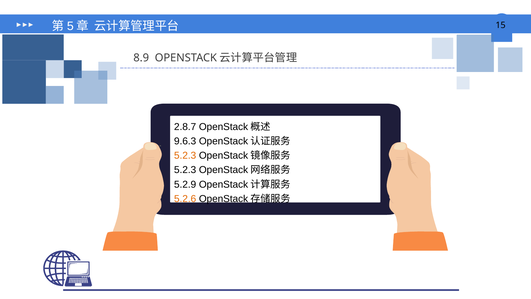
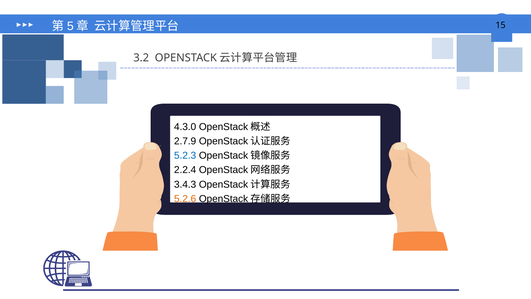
8.9: 8.9 -> 3.2
2.8.7: 2.8.7 -> 4.3.0
9.6.3: 9.6.3 -> 2.7.9
5.2.3 at (185, 155) colour: orange -> blue
5.2.3 at (185, 170): 5.2.3 -> 2.2.4
5.2.9: 5.2.9 -> 3.4.3
